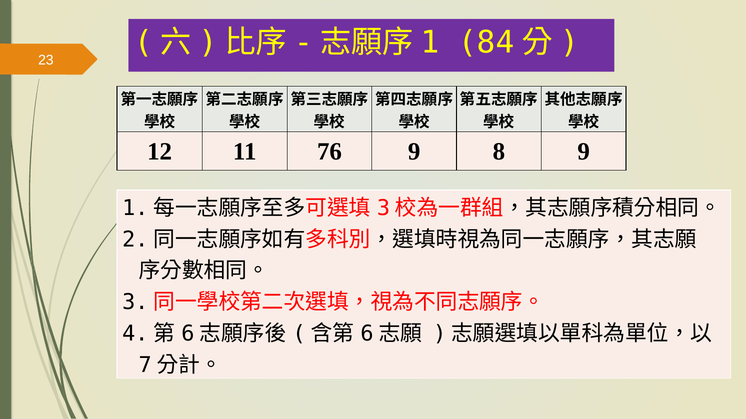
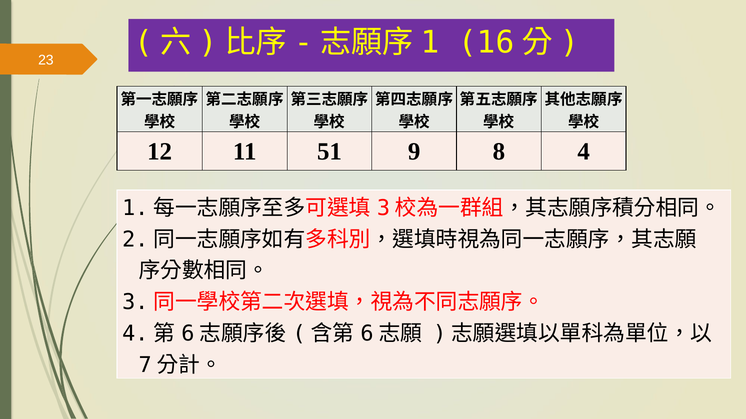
84: 84 -> 16
76: 76 -> 51
8 9: 9 -> 4
